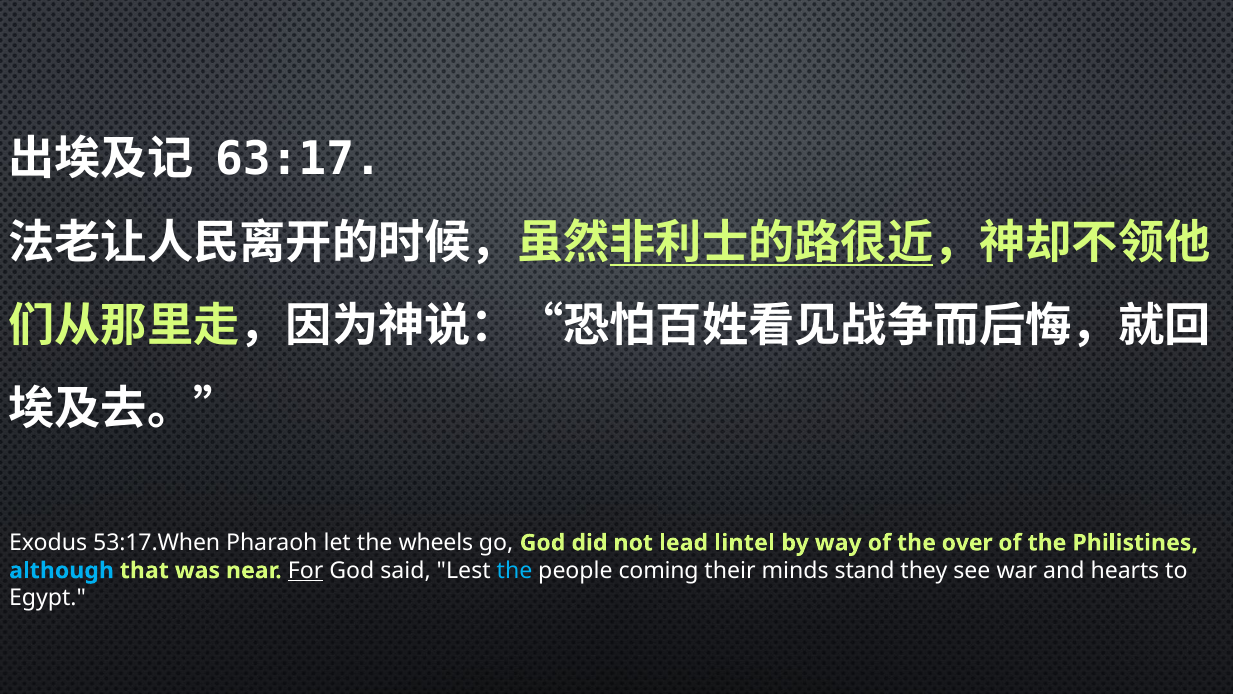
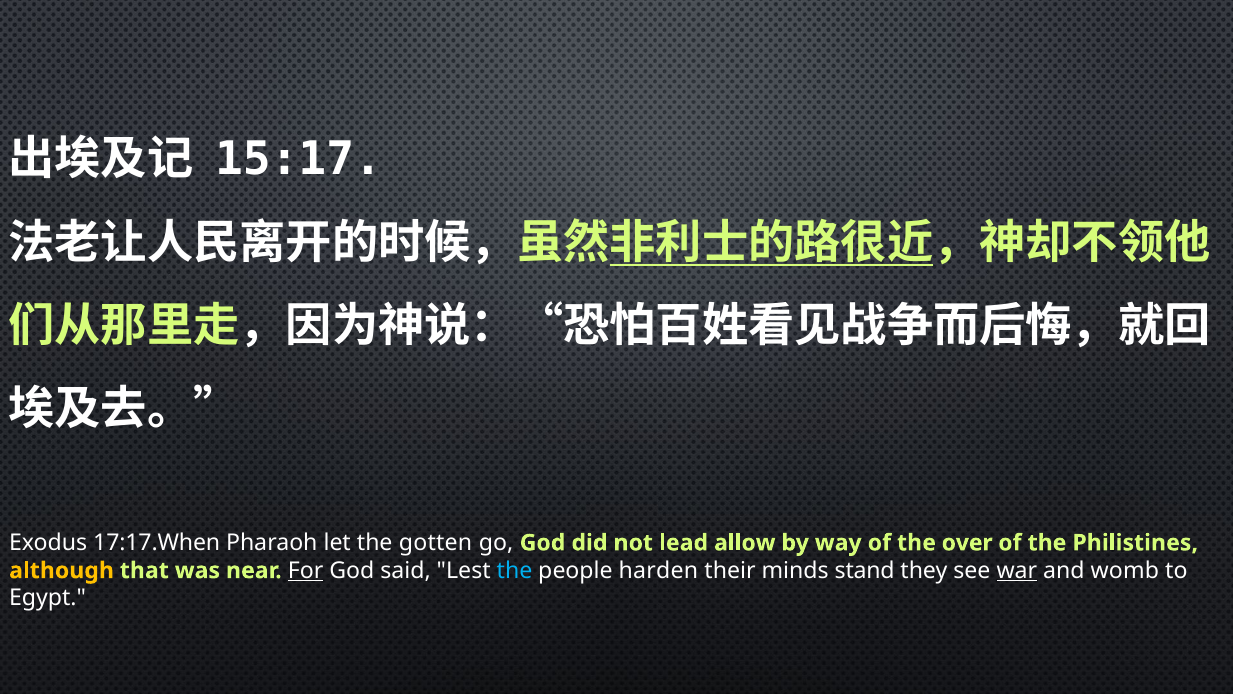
63:17: 63:17 -> 15:17
53:17.When: 53:17.When -> 17:17.When
wheels: wheels -> gotten
lintel: lintel -> allow
although colour: light blue -> yellow
coming: coming -> harden
war underline: none -> present
hearts: hearts -> womb
